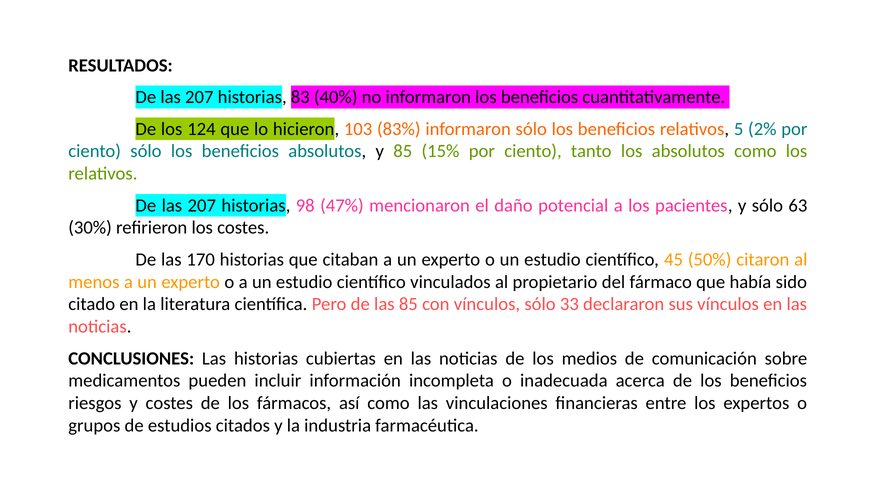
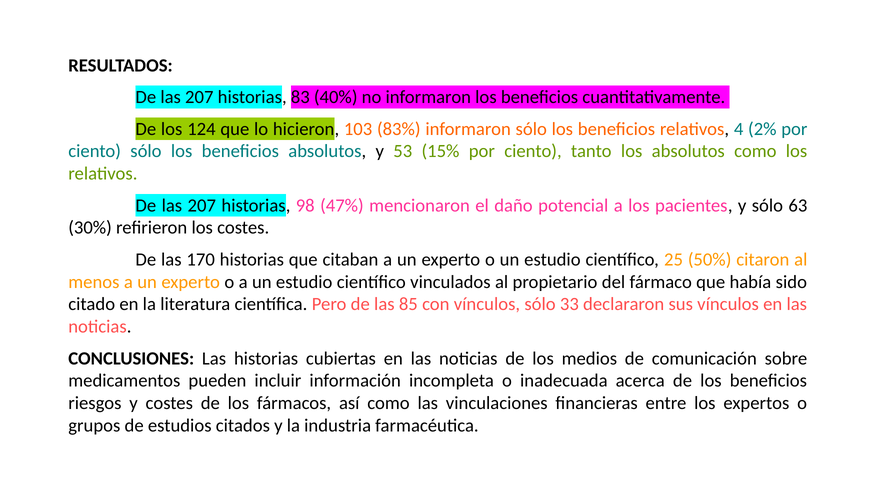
5: 5 -> 4
y 85: 85 -> 53
45: 45 -> 25
